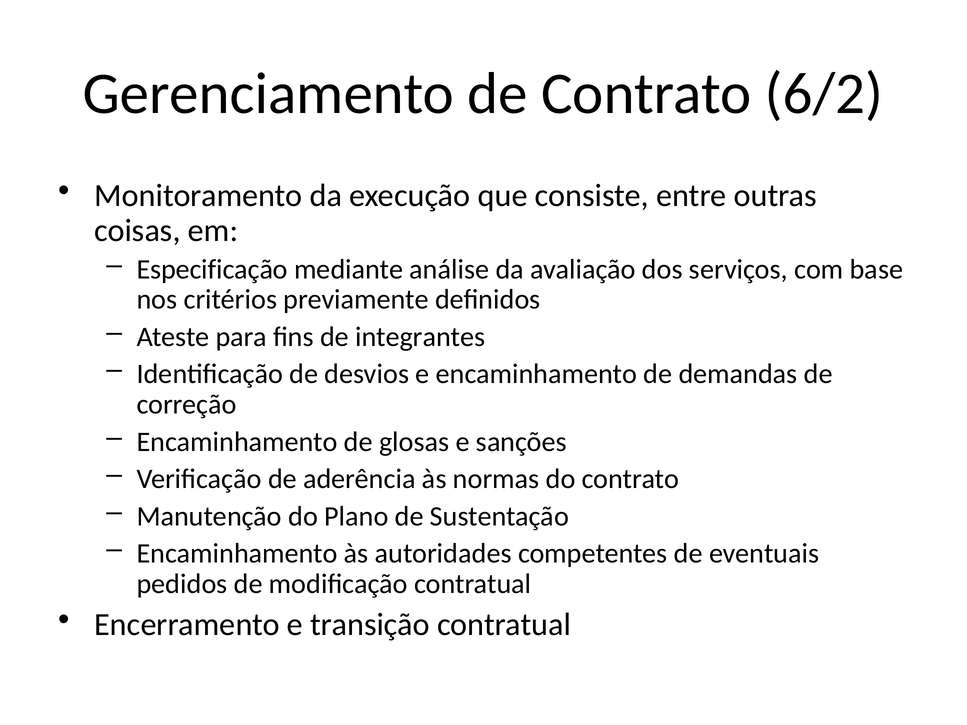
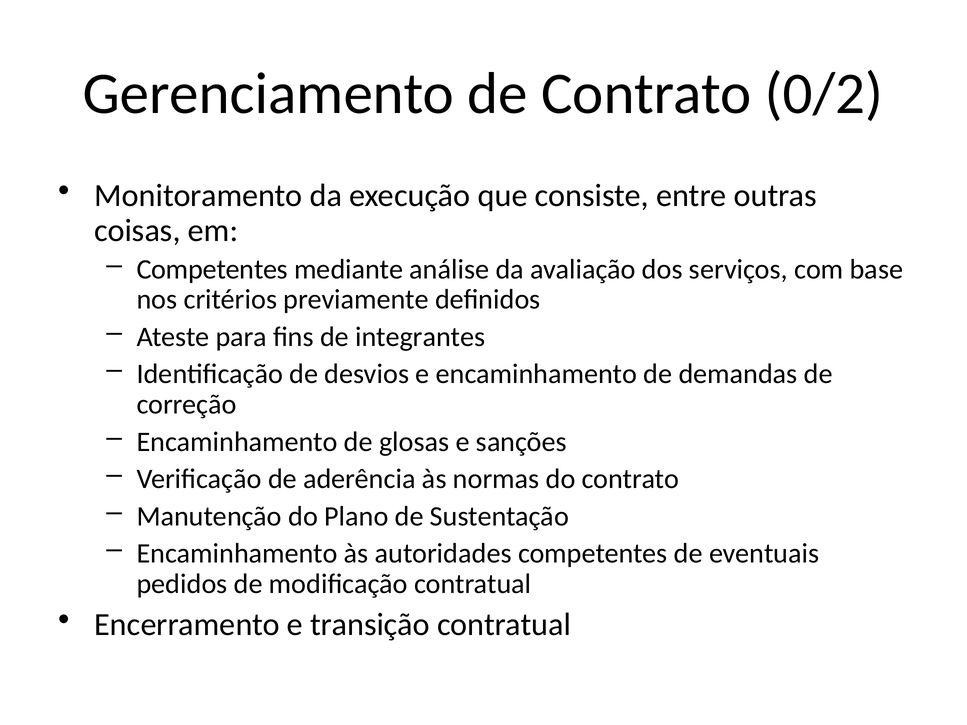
6/2: 6/2 -> 0/2
Especificação at (212, 269): Especificação -> Competentes
